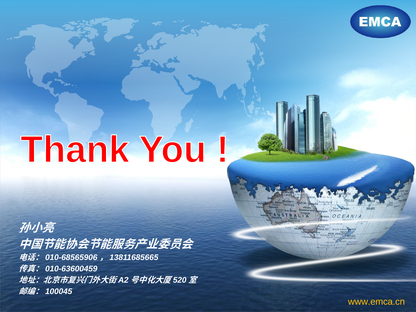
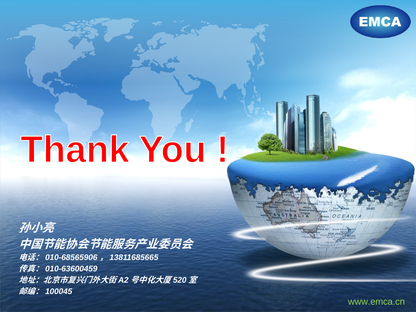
www.emca.cn colour: yellow -> light green
